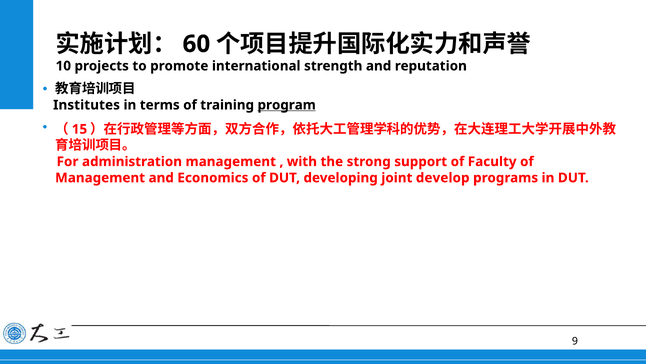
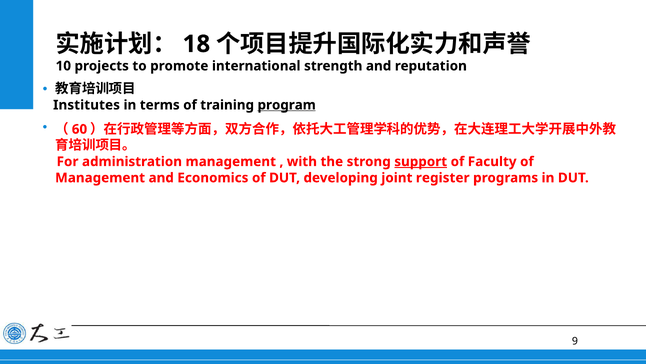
60: 60 -> 18
15: 15 -> 60
support underline: none -> present
develop: develop -> register
